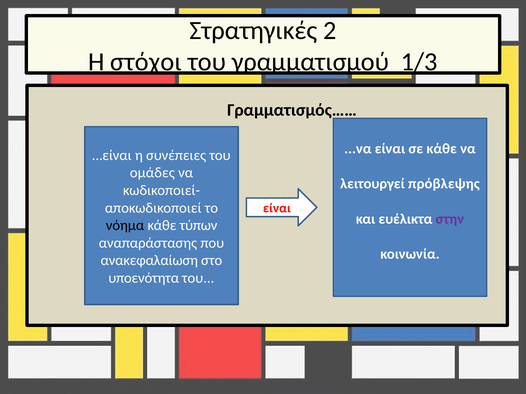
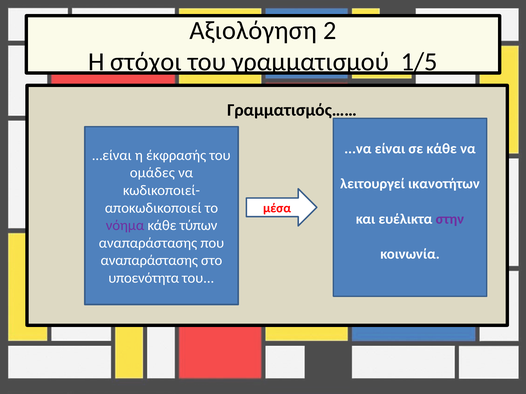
Στρατηγικές: Στρατηγικές -> Αξιολόγηση
1/3: 1/3 -> 1/5
συνέπειες: συνέπειες -> έκφρασής
πρόβλεψης: πρόβλεψης -> ικανοτήτων
είναι at (277, 209): είναι -> μέσα
νόημα colour: black -> purple
ανακεφαλαίωση at (149, 261): ανακεφαλαίωση -> αναπαράστασης
